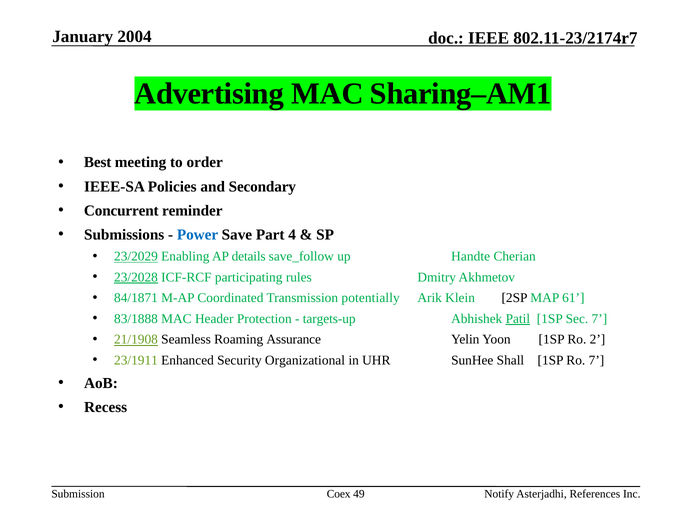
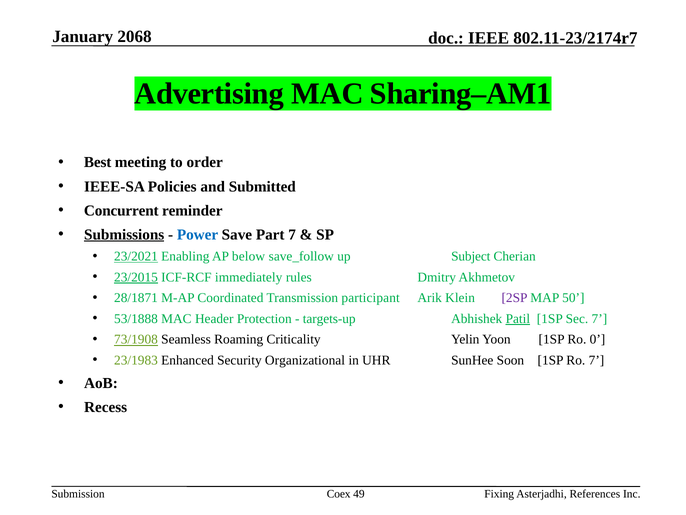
2004: 2004 -> 2068
Secondary: Secondary -> Submitted
Submissions underline: none -> present
Part 4: 4 -> 7
23/2029: 23/2029 -> 23/2021
details: details -> below
Handte: Handte -> Subject
23/2028: 23/2028 -> 23/2015
participating: participating -> immediately
84/1871: 84/1871 -> 28/1871
potentially: potentially -> participant
2SP colour: black -> purple
61: 61 -> 50
83/1888: 83/1888 -> 53/1888
21/1908: 21/1908 -> 73/1908
Assurance: Assurance -> Criticality
2: 2 -> 0
23/1911: 23/1911 -> 23/1983
Shall: Shall -> Soon
Notify: Notify -> Fixing
